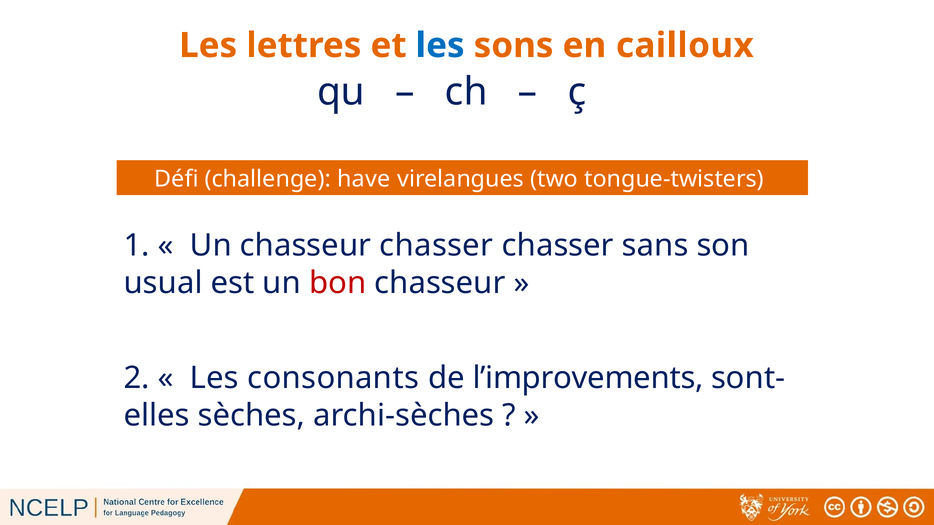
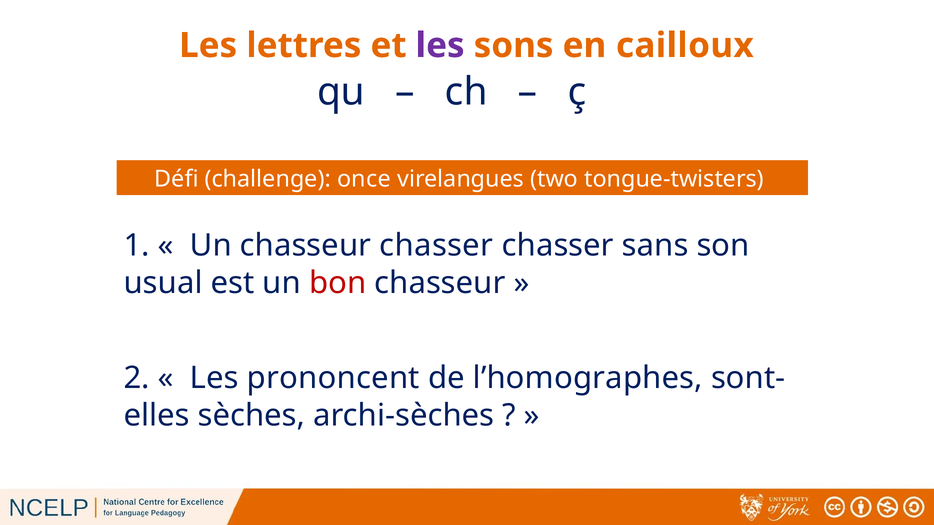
les at (440, 46) colour: blue -> purple
have: have -> once
consonants: consonants -> prononcent
l’improvements: l’improvements -> l’homographes
